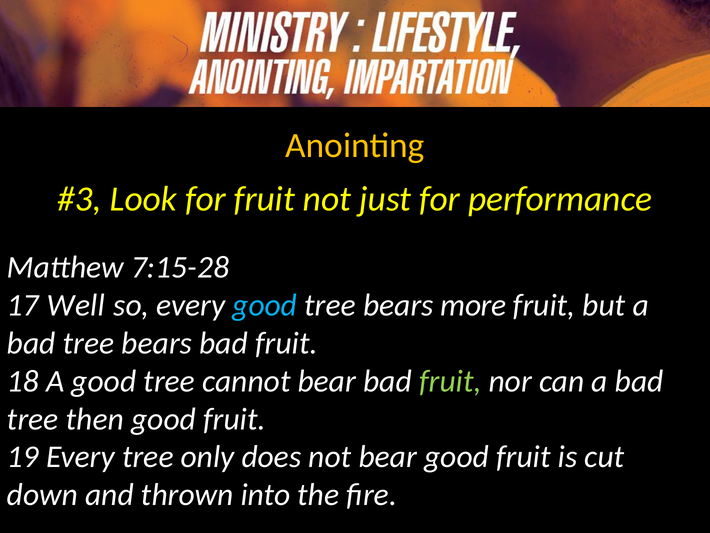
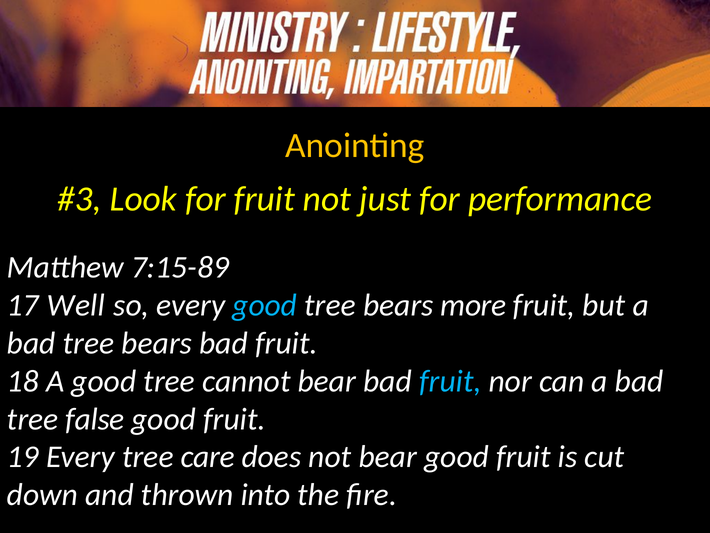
7:15-28: 7:15-28 -> 7:15-89
fruit at (450, 381) colour: light green -> light blue
then: then -> false
only: only -> care
